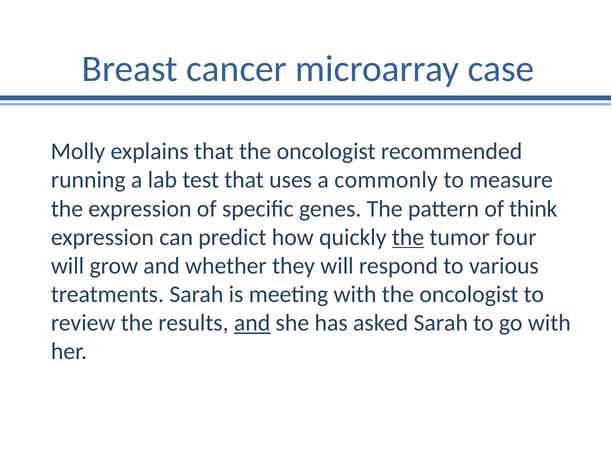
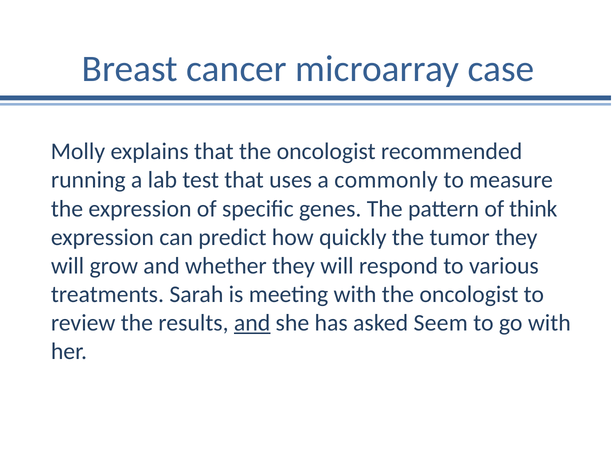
the at (408, 237) underline: present -> none
tumor four: four -> they
asked Sarah: Sarah -> Seem
